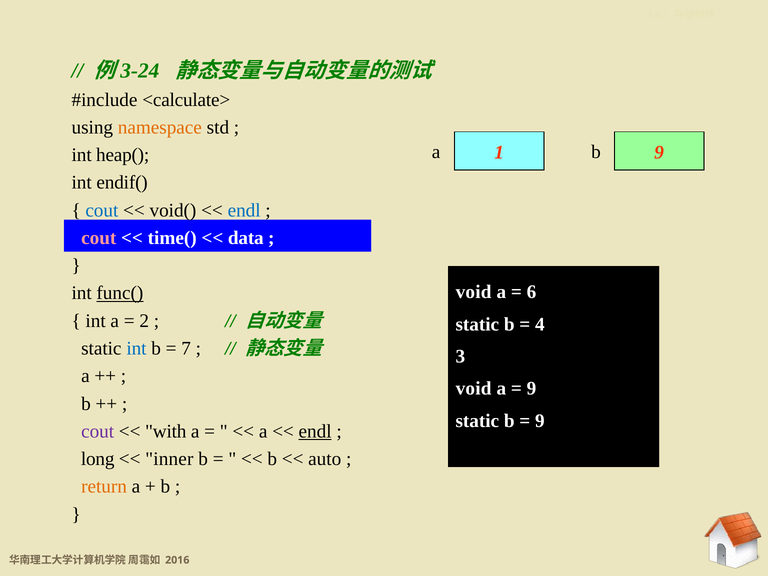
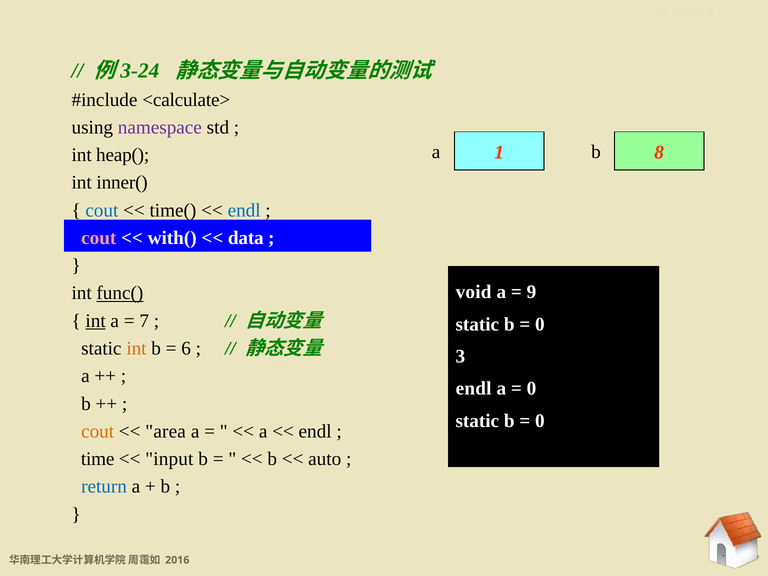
namespace colour: orange -> purple
a 9: 9 -> 8
endif(: endif( -> inner(
void(: void( -> time(
time(: time( -> with(
6: 6 -> 9
int at (96, 321) underline: none -> present
2: 2 -> 7
4 at (540, 324): 4 -> 0
int at (136, 348) colour: blue -> orange
7: 7 -> 6
void at (474, 389): void -> endl
9 at (531, 389): 9 -> 0
9 at (540, 421): 9 -> 0
cout at (98, 431) colour: purple -> orange
with: with -> area
endl at (315, 431) underline: present -> none
long: long -> time
inner: inner -> input
return colour: orange -> blue
